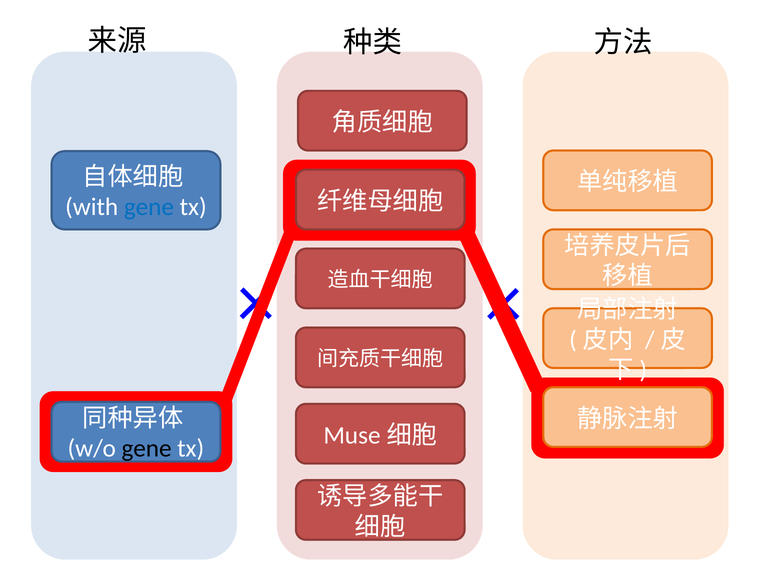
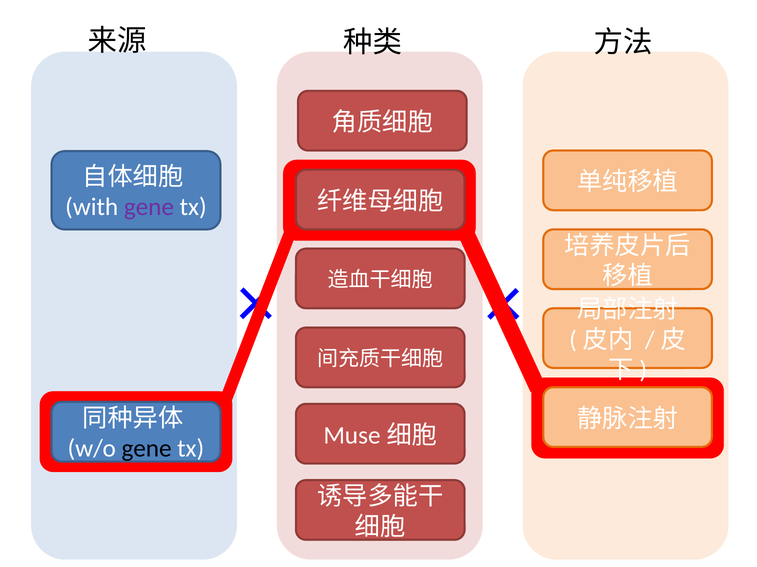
gene at (149, 207) colour: blue -> purple
